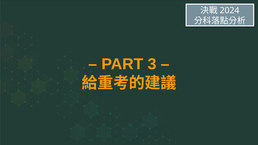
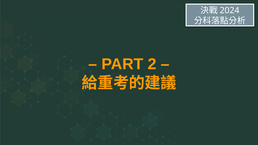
3: 3 -> 2
